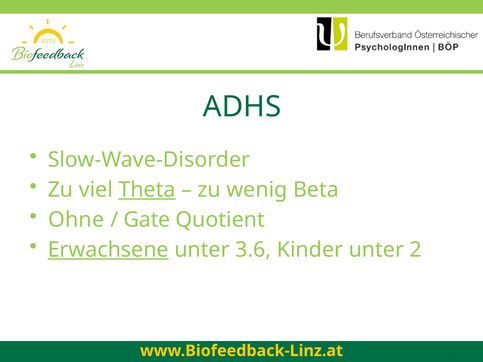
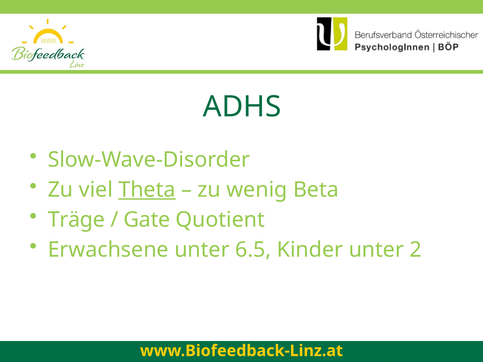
Ohne: Ohne -> Träge
Erwachsene underline: present -> none
3.6: 3.6 -> 6.5
